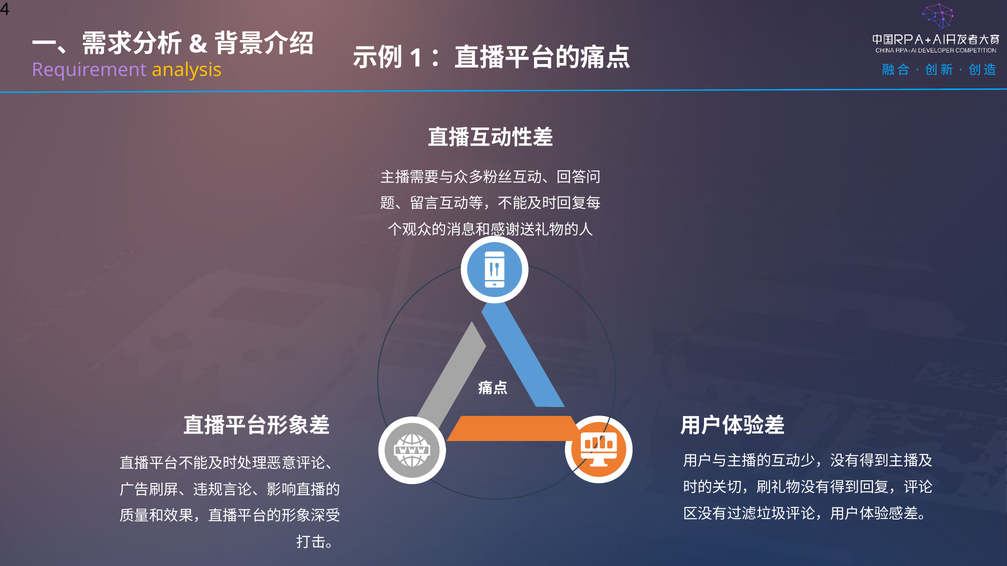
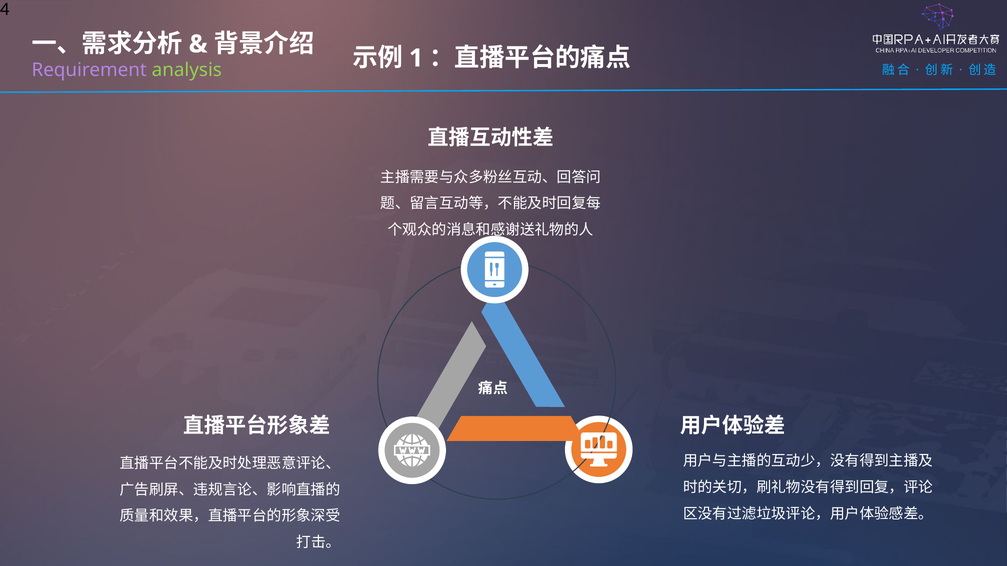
analysis colour: yellow -> light green
